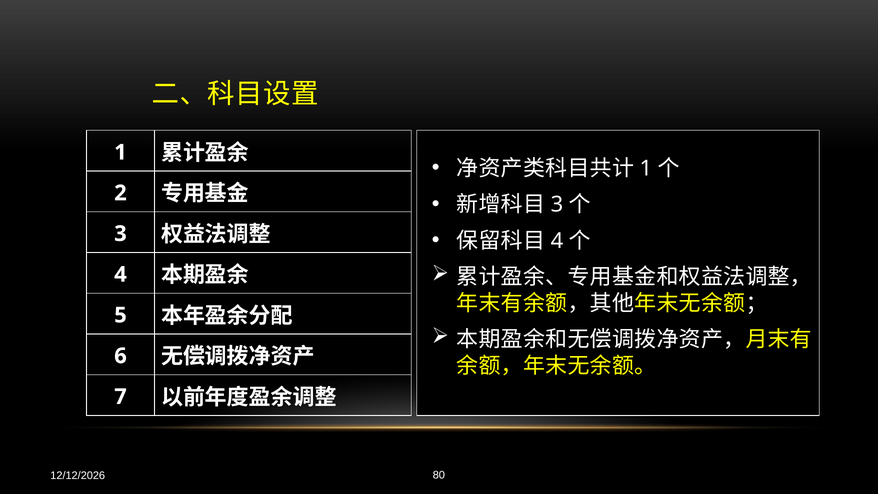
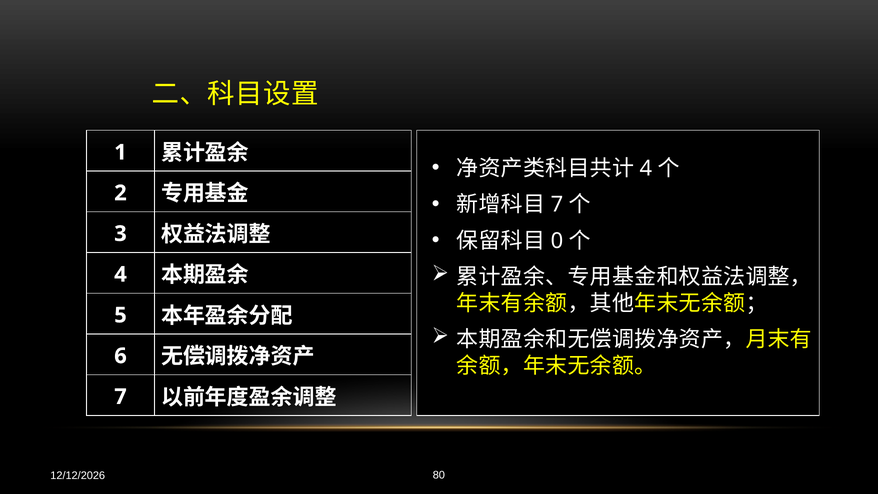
1 at (646, 168): 1 -> 4
3 at (557, 205): 3 -> 7
4 at (557, 241): 4 -> 0
